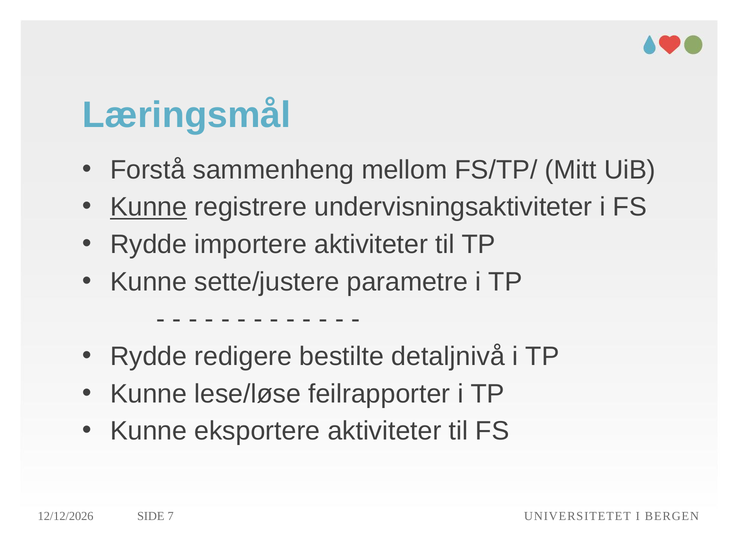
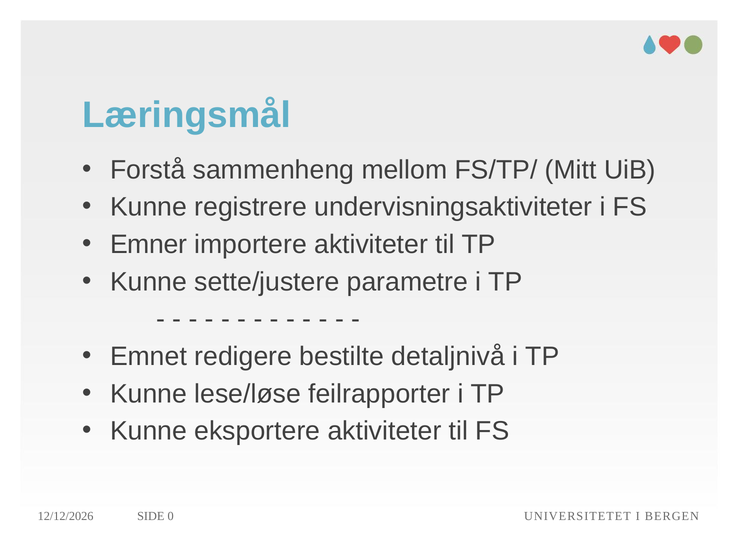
Kunne at (149, 207) underline: present -> none
Rydde at (149, 244): Rydde -> Emner
Rydde at (149, 356): Rydde -> Emnet
7: 7 -> 0
